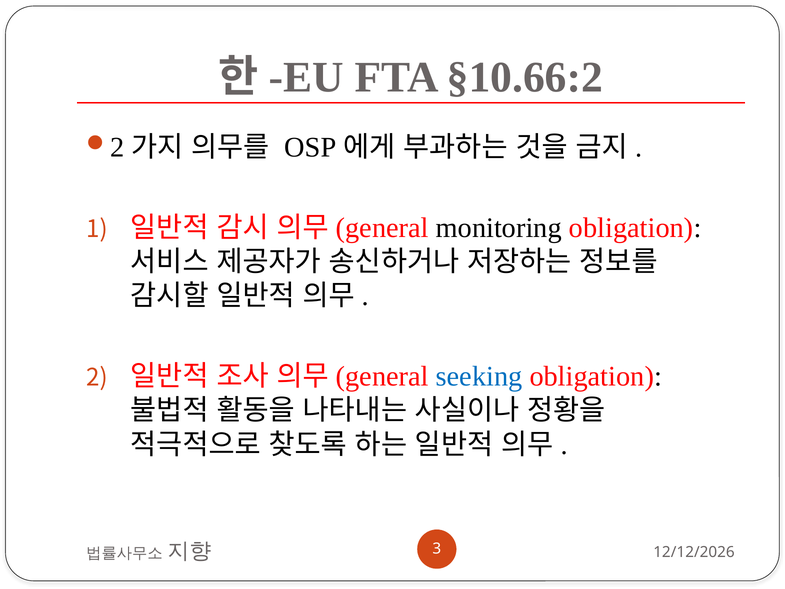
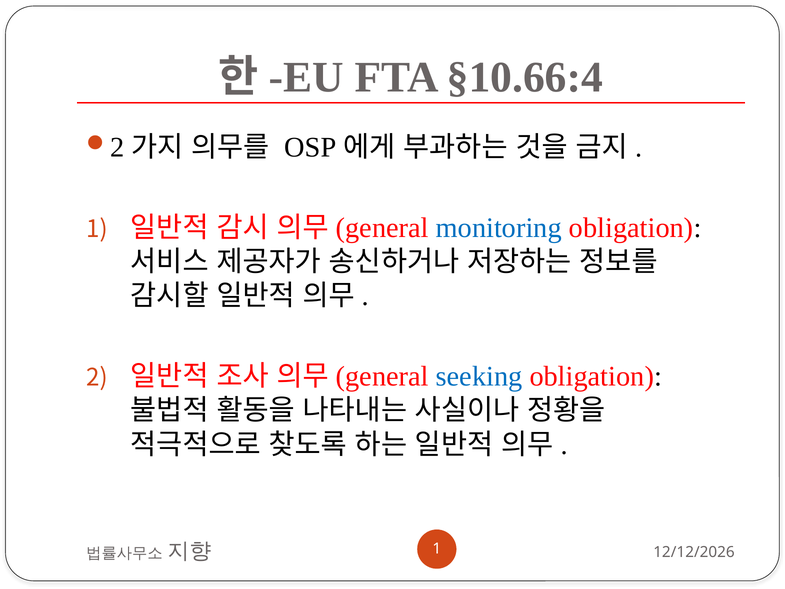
§10.66:2: §10.66:2 -> §10.66:4
monitoring colour: black -> blue
3 at (437, 549): 3 -> 1
